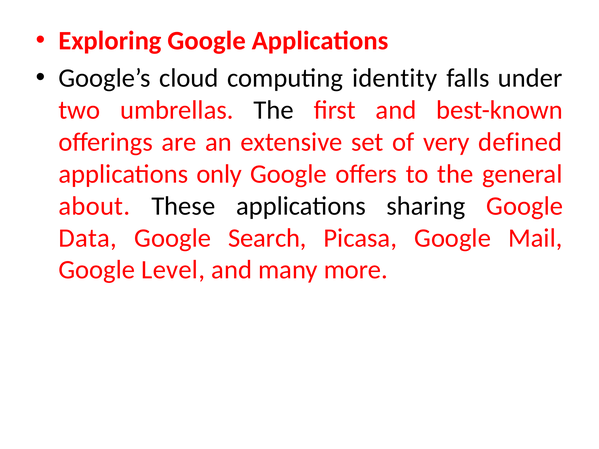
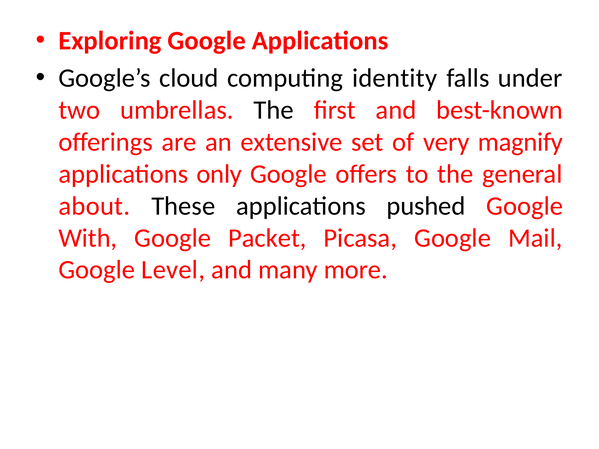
defined: defined -> magnify
sharing: sharing -> pushed
Data: Data -> With
Search: Search -> Packet
